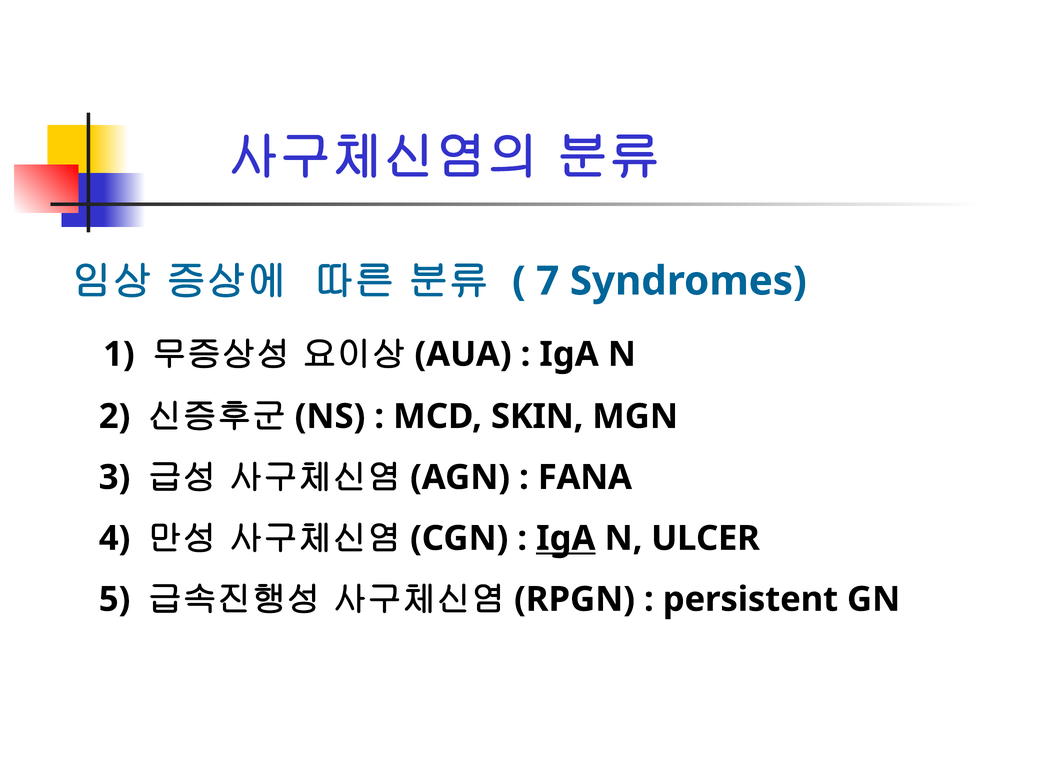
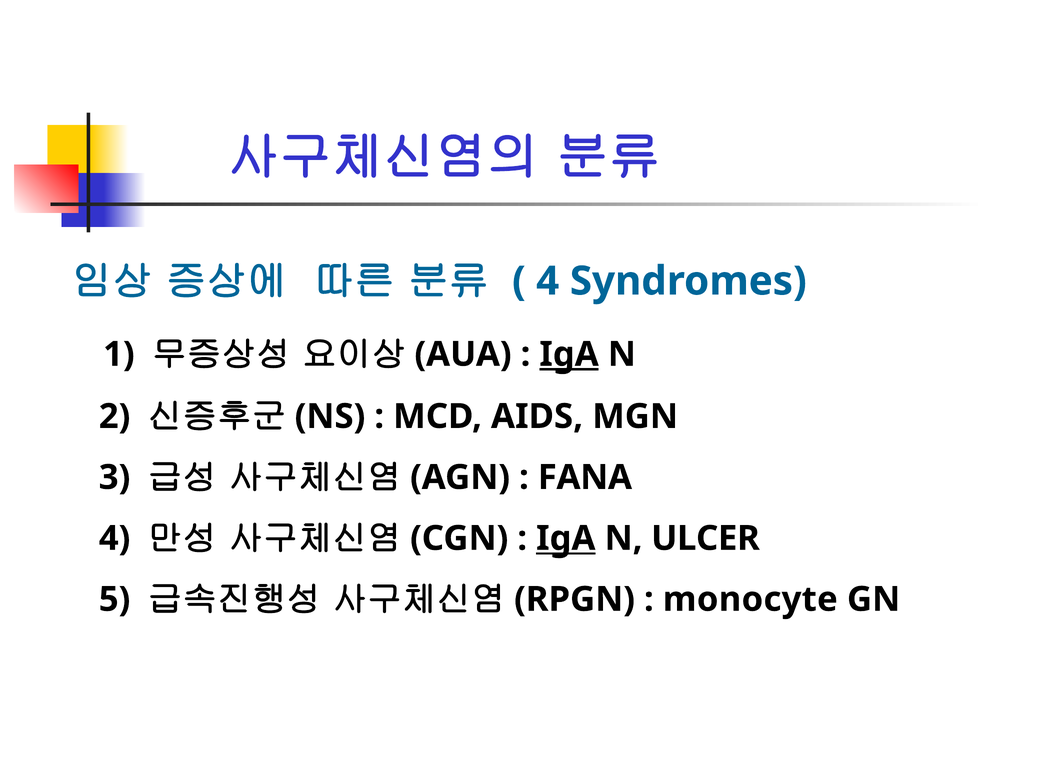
7 at (548, 281): 7 -> 4
IgA at (569, 354) underline: none -> present
SKIN: SKIN -> AIDS
persistent: persistent -> monocyte
